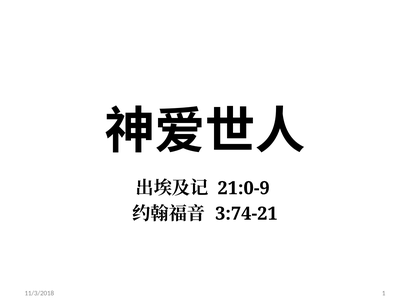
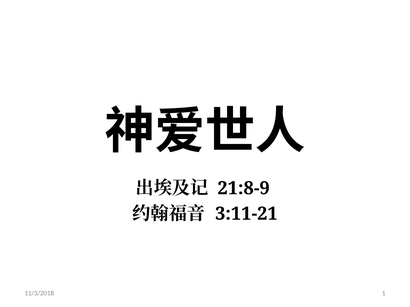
21:0-9: 21:0-9 -> 21:8-9
3:74-21: 3:74-21 -> 3:11-21
